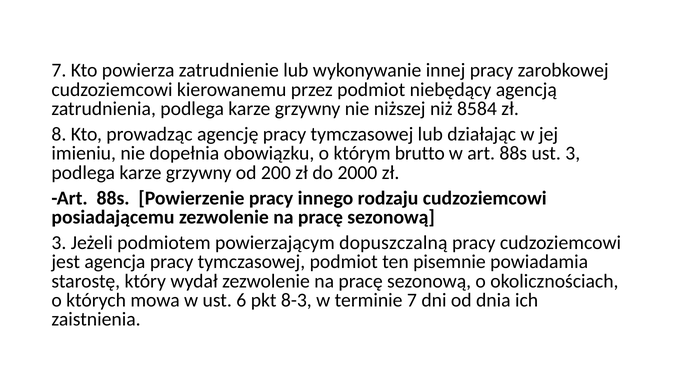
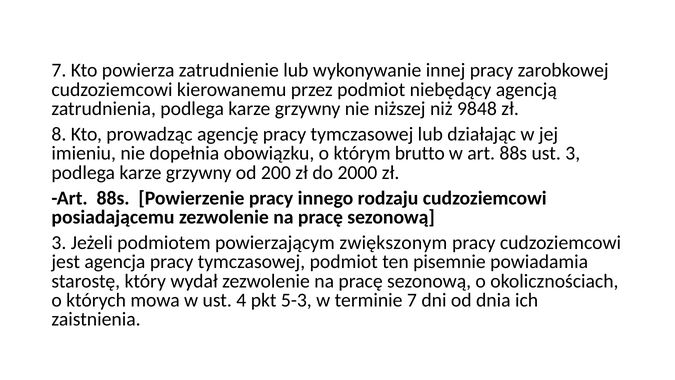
8584: 8584 -> 9848
dopuszczalną: dopuszczalną -> zwiększonym
6: 6 -> 4
8-3: 8-3 -> 5-3
